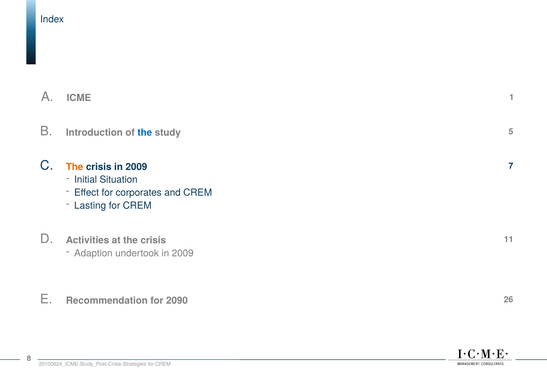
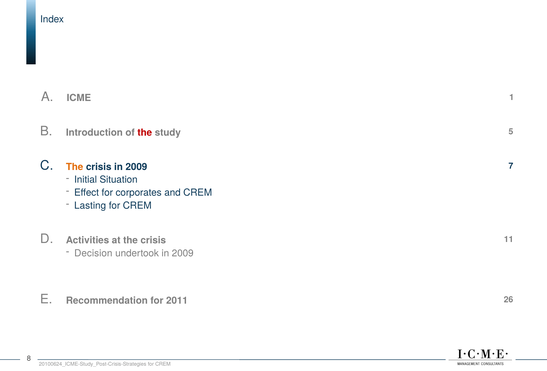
the at (145, 133) colour: blue -> red
Adaption: Adaption -> Decision
2090: 2090 -> 2011
